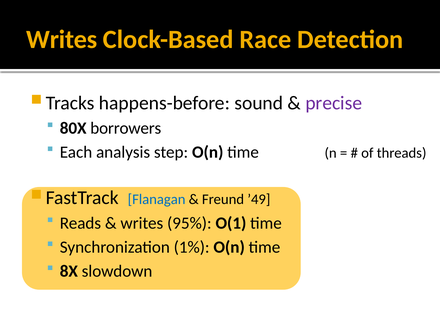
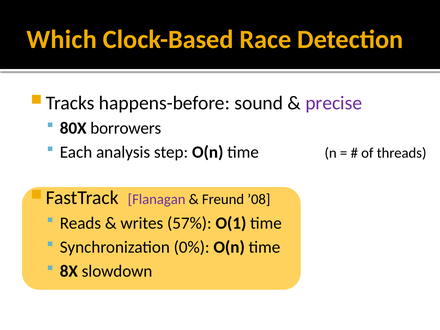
Writes at (62, 39): Writes -> Which
Flanagan colour: blue -> purple
’49: ’49 -> ’08
95%: 95% -> 57%
1%: 1% -> 0%
